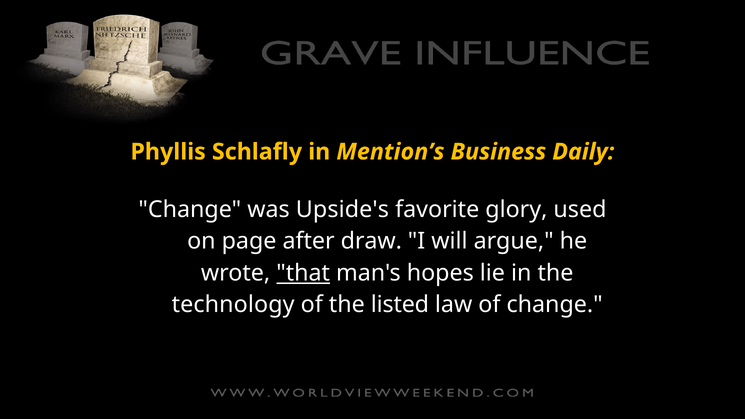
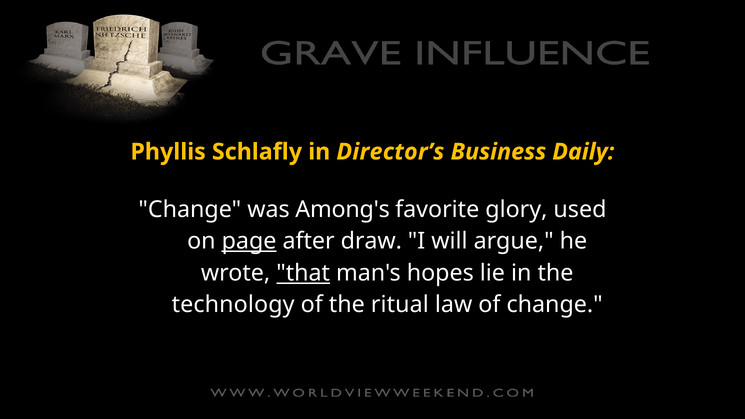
Mention’s: Mention’s -> Director’s
Upside's: Upside's -> Among's
page underline: none -> present
listed: listed -> ritual
